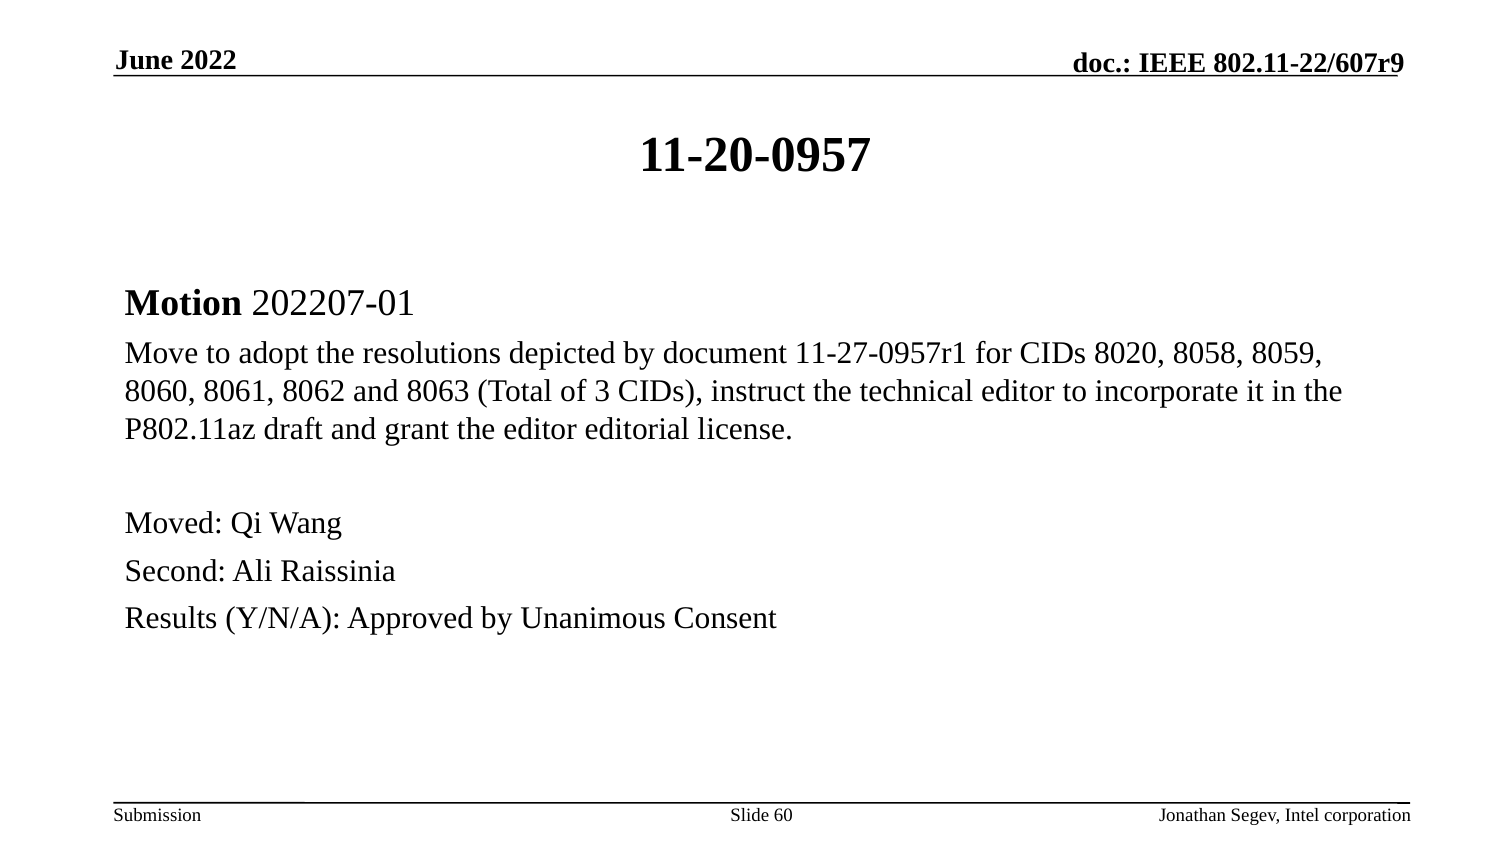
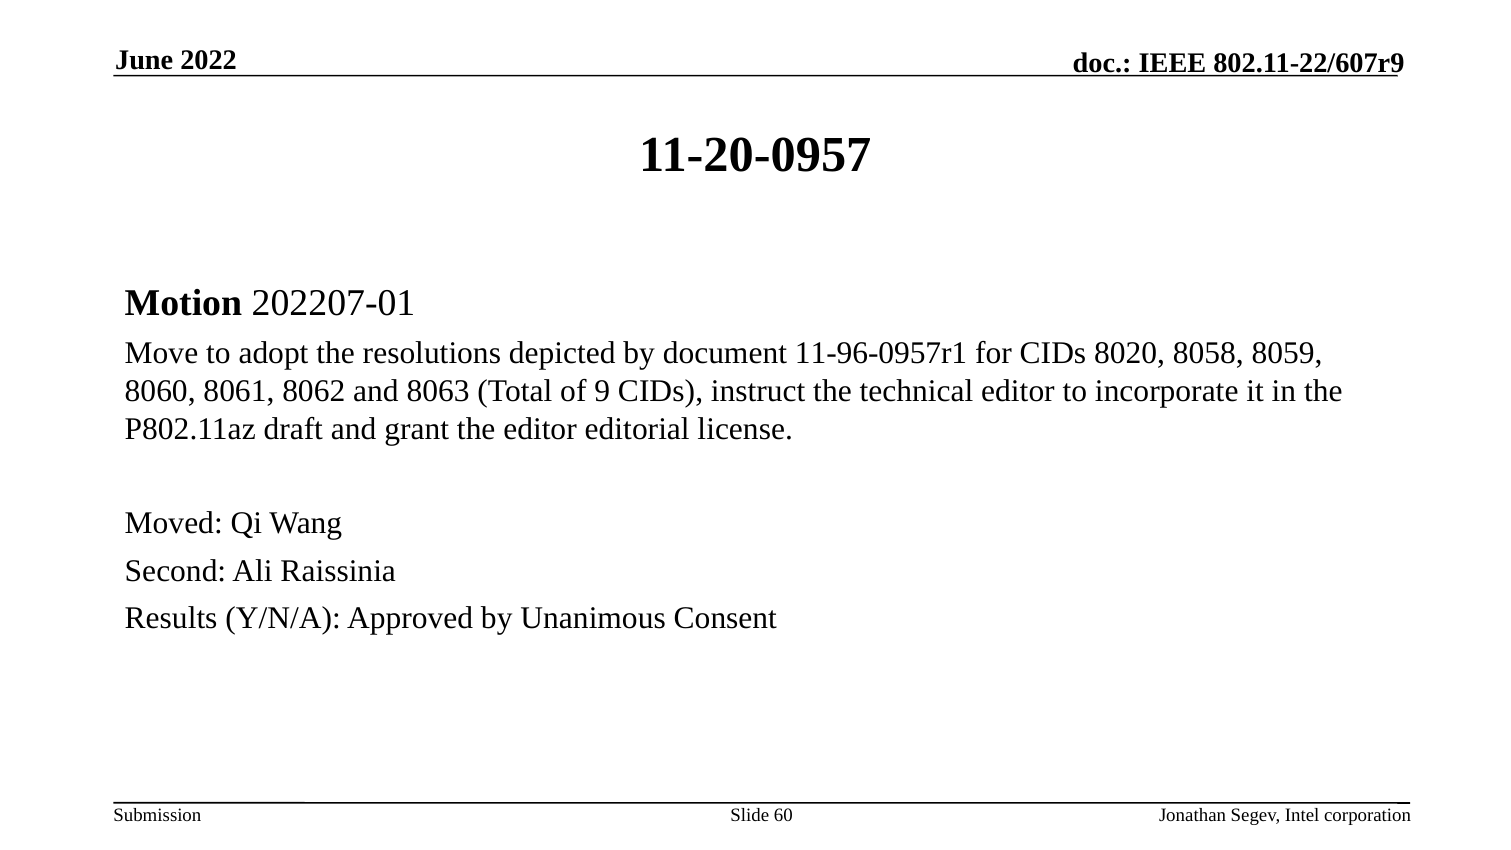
11-27-0957r1: 11-27-0957r1 -> 11-96-0957r1
3: 3 -> 9
